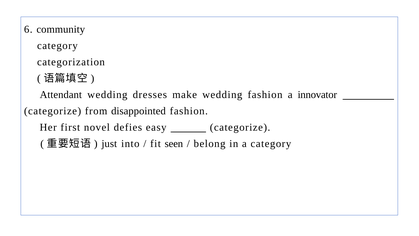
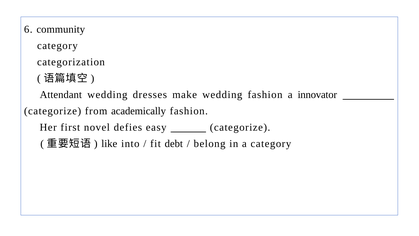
disappointed: disappointed -> academically
just: just -> like
seen: seen -> debt
